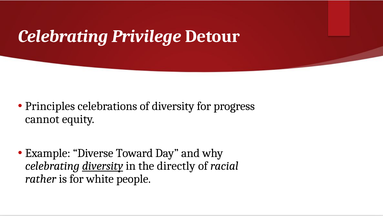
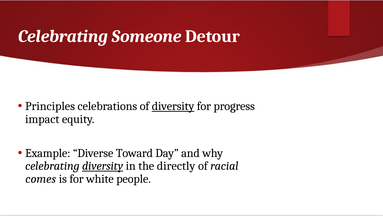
Privilege: Privilege -> Someone
diversity at (173, 106) underline: none -> present
cannot: cannot -> impact
rather: rather -> comes
